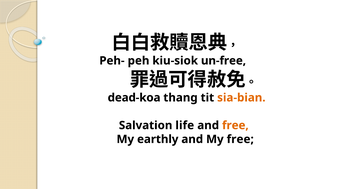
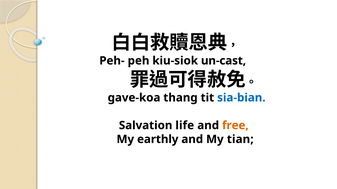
un-free: un-free -> un-cast
dead-koa: dead-koa -> gave-koa
sia-bian colour: orange -> blue
My free: free -> tian
